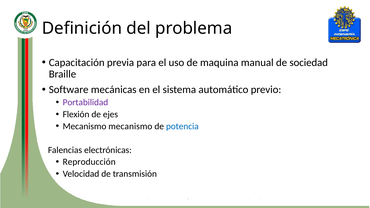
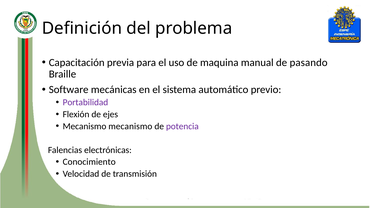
sociedad: sociedad -> pasando
potencia colour: blue -> purple
Reproducción: Reproducción -> Conocimiento
